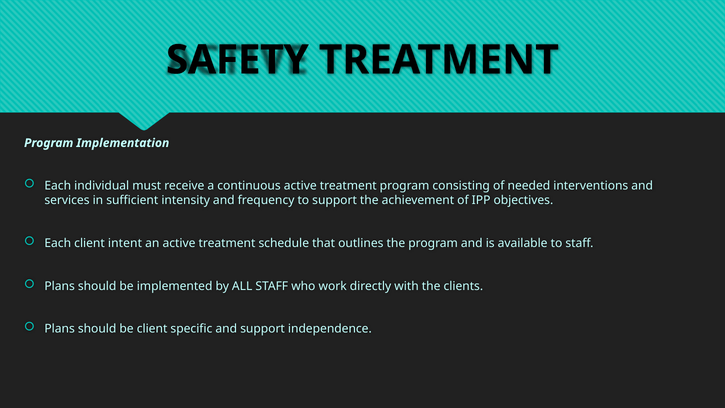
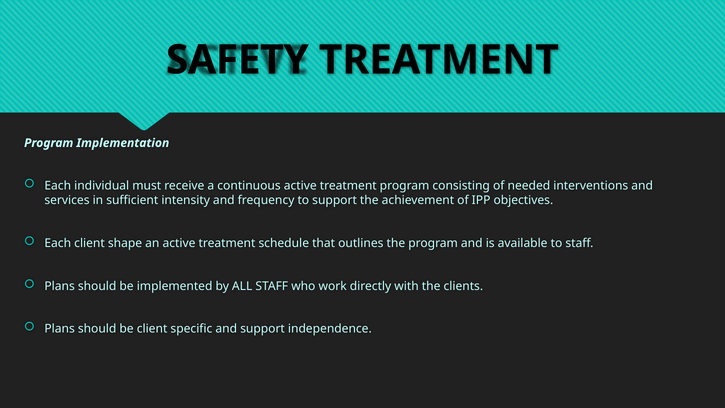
intent: intent -> shape
